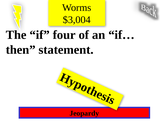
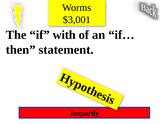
$3,004: $3,004 -> $3,001
four: four -> with
